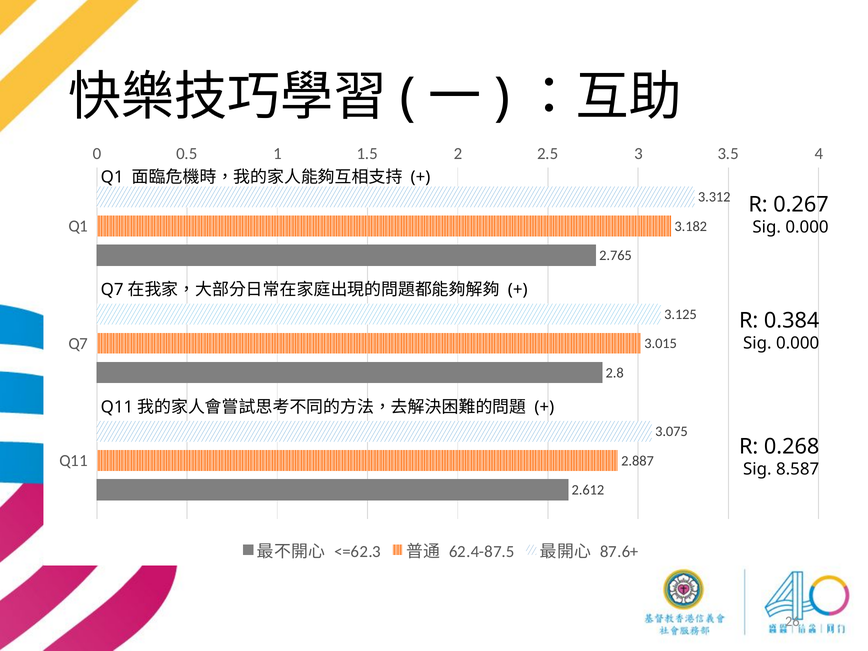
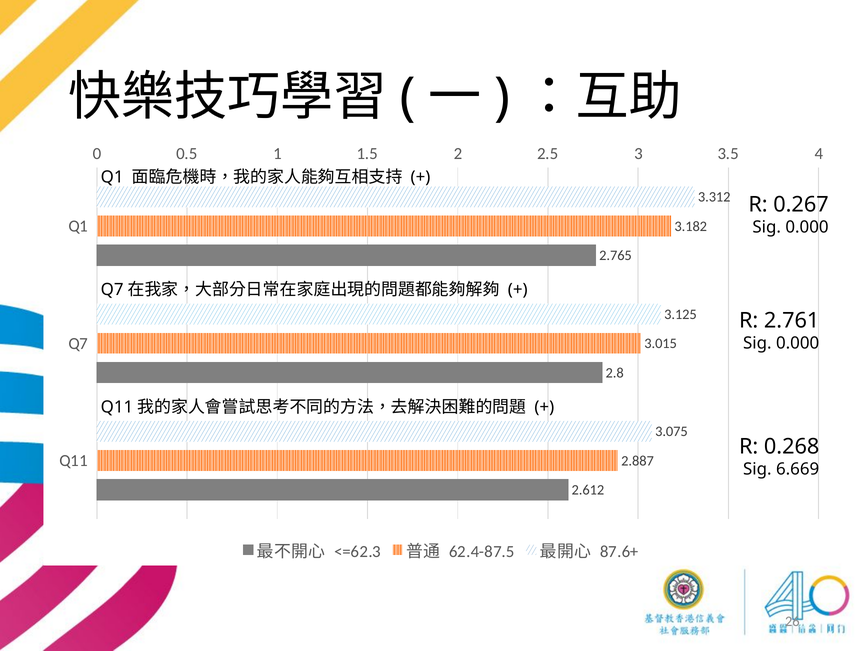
0.384: 0.384 -> 2.761
8.587: 8.587 -> 6.669
